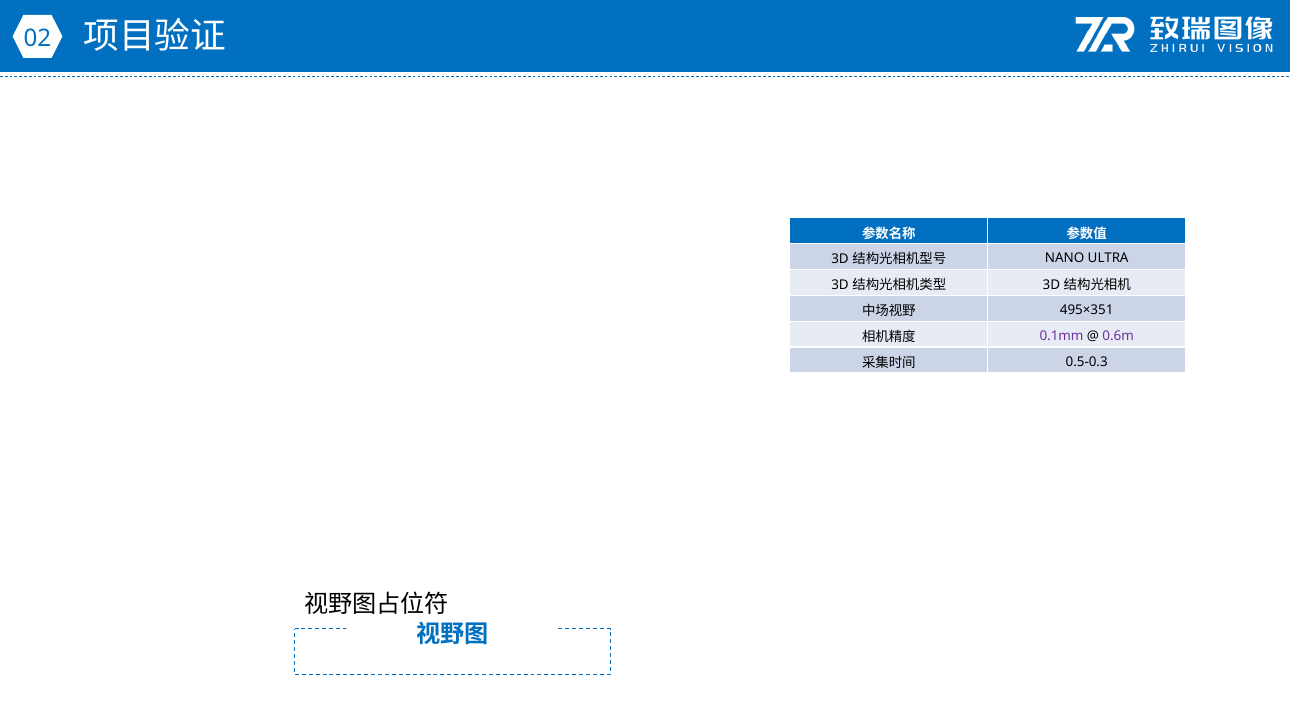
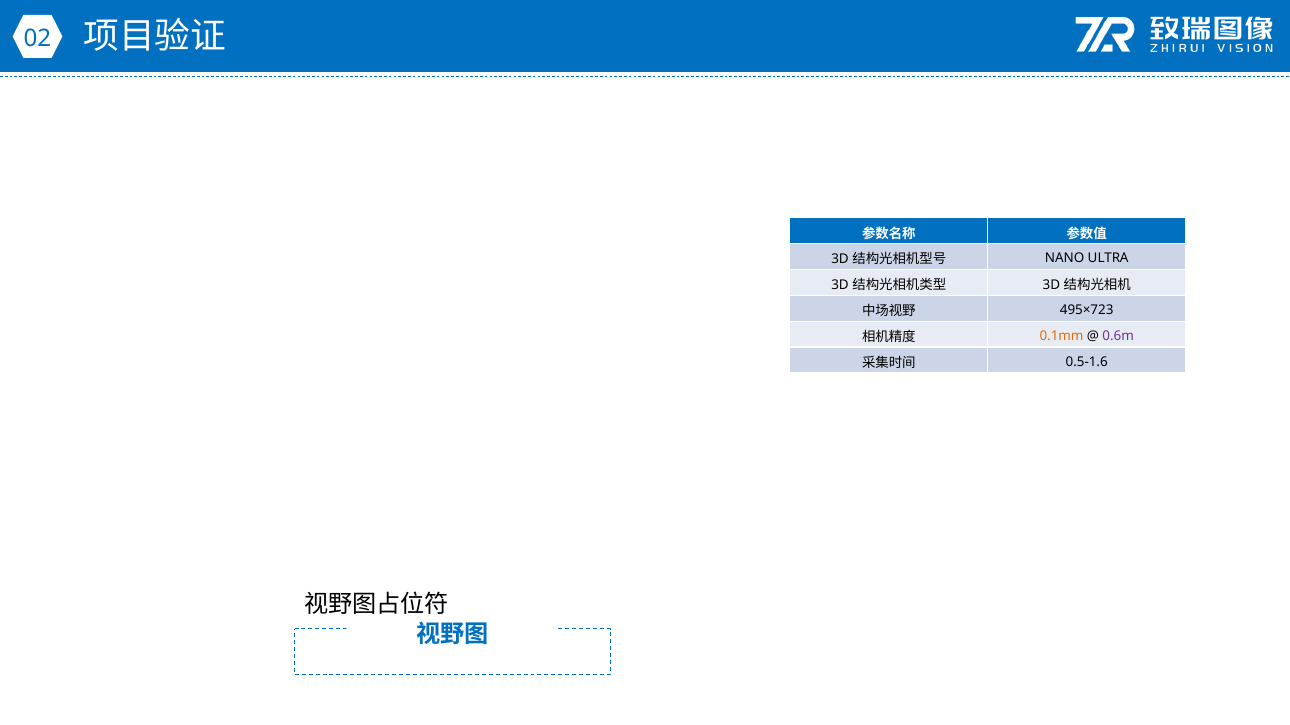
495×351: 495×351 -> 495×723
0.1mm colour: purple -> orange
0.5-0.3: 0.5-0.3 -> 0.5-1.6
